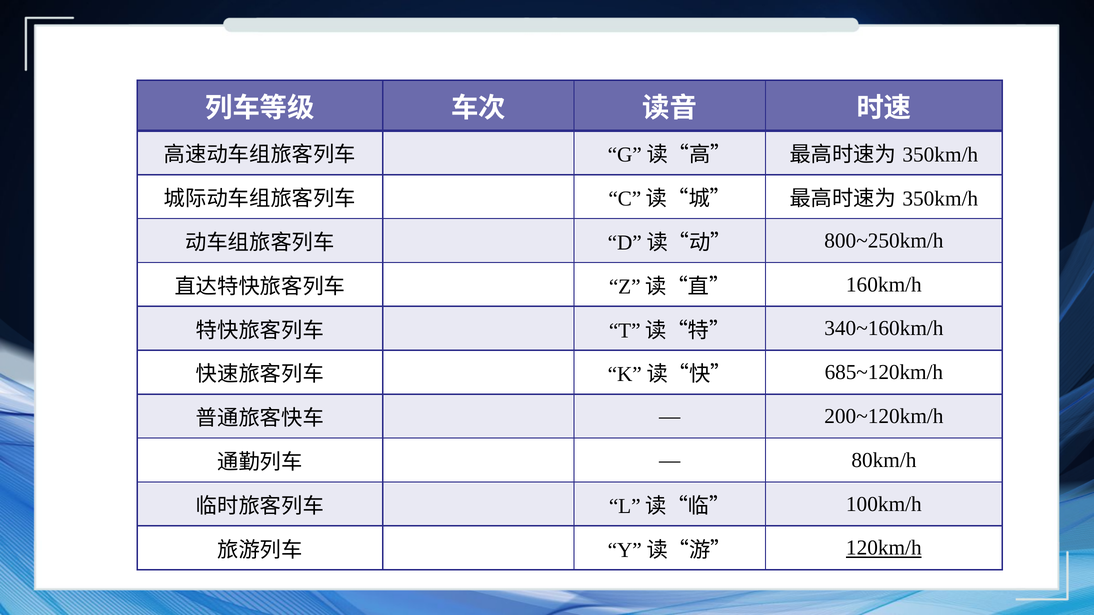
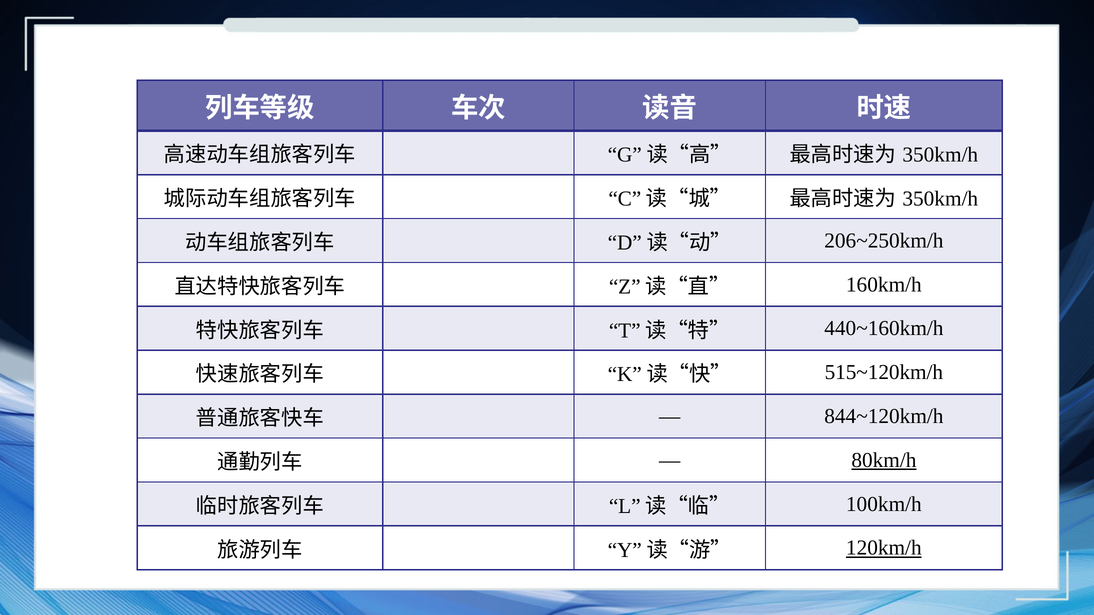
800~250km/h: 800~250km/h -> 206~250km/h
340~160km/h: 340~160km/h -> 440~160km/h
685~120km/h: 685~120km/h -> 515~120km/h
200~120km/h: 200~120km/h -> 844~120km/h
80km/h underline: none -> present
